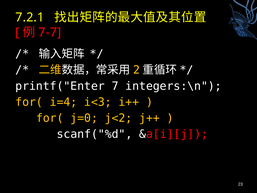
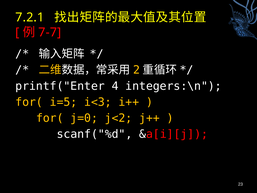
7: 7 -> 4
i=4: i=4 -> i=5
